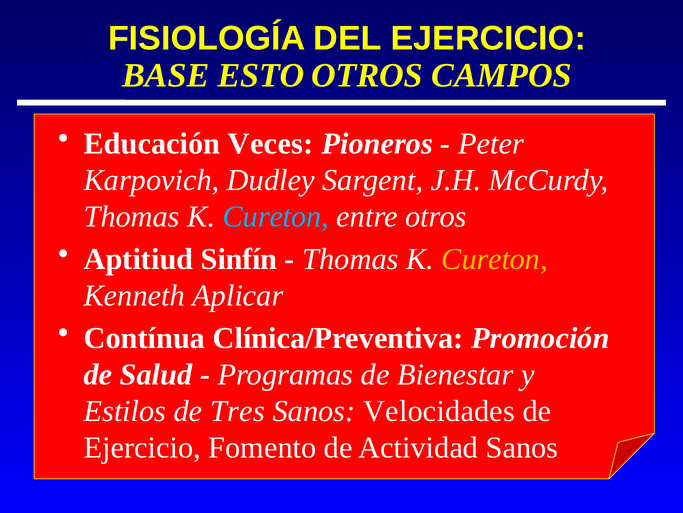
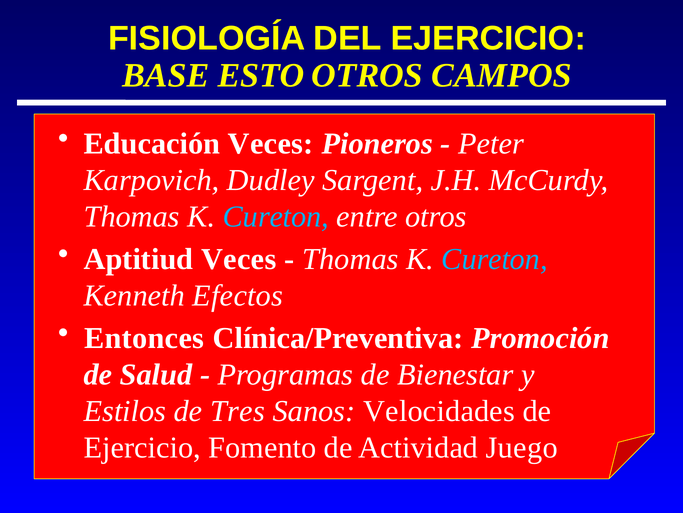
Aptitiud Sinfín: Sinfín -> Veces
Cureton at (495, 259) colour: yellow -> light blue
Aplicar: Aplicar -> Efectos
Contínua: Contínua -> Entonces
Actividad Sanos: Sanos -> Juego
